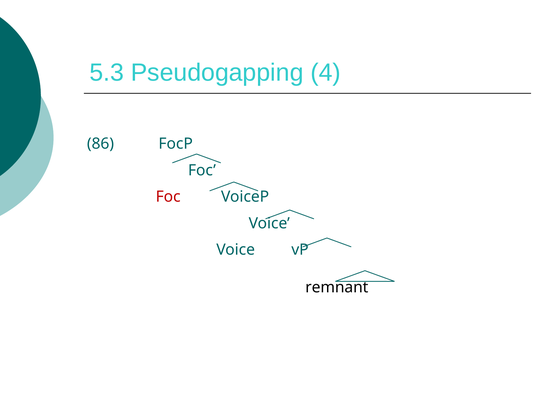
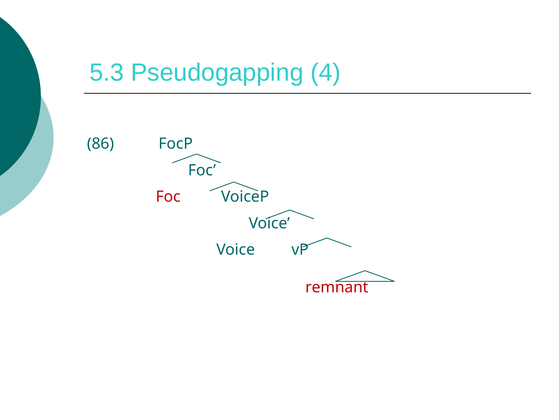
remnant colour: black -> red
